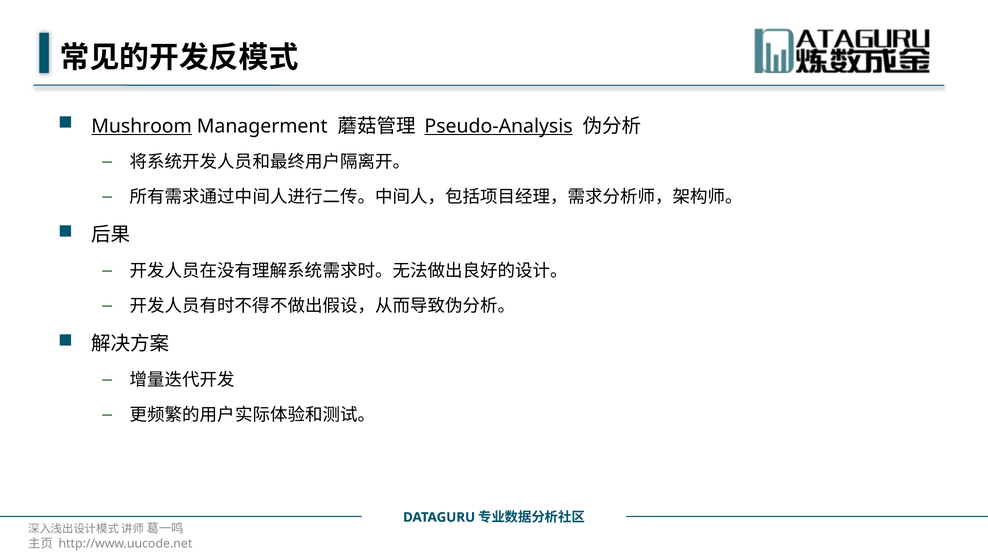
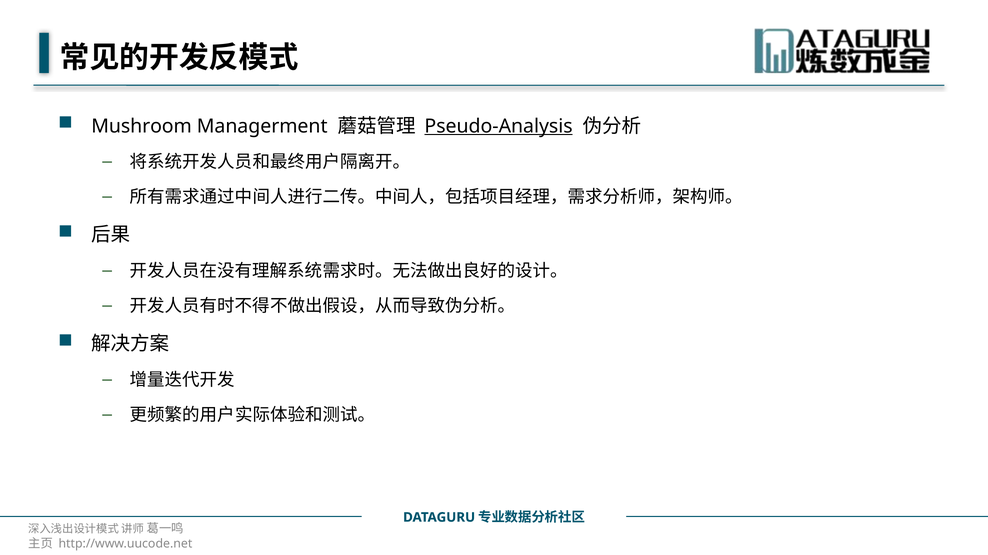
Mushroom underline: present -> none
